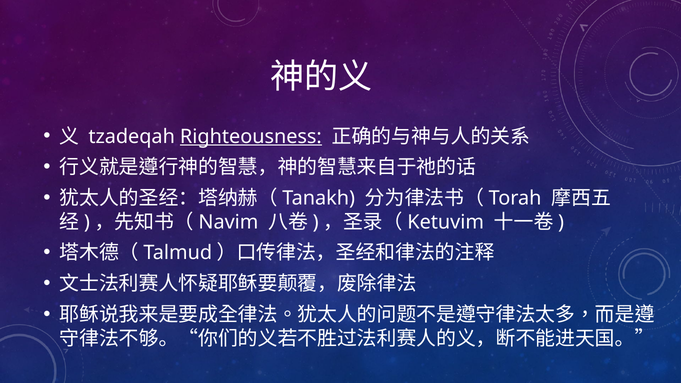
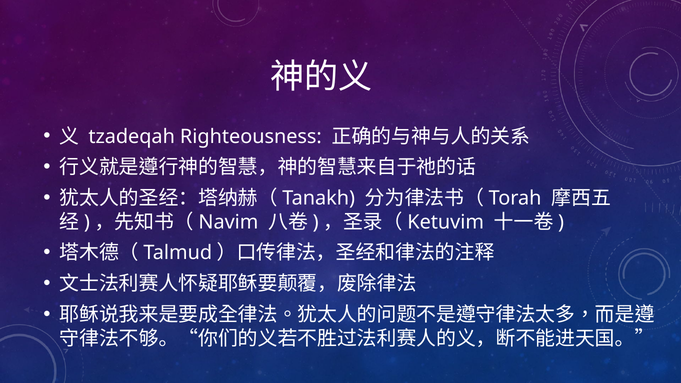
Righteousness underline: present -> none
